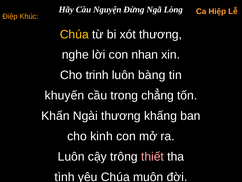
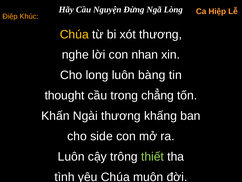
trinh: trinh -> long
khuyến: khuyến -> thought
kinh: kinh -> side
thiết colour: pink -> light green
